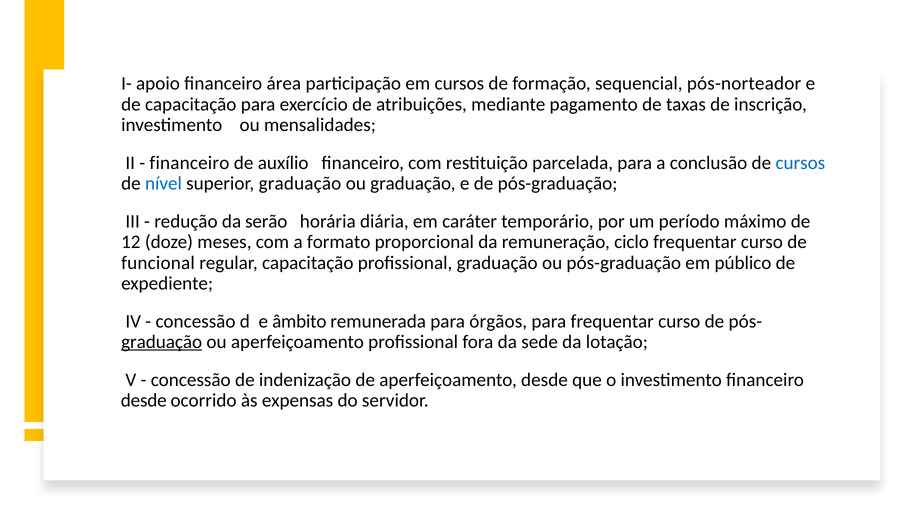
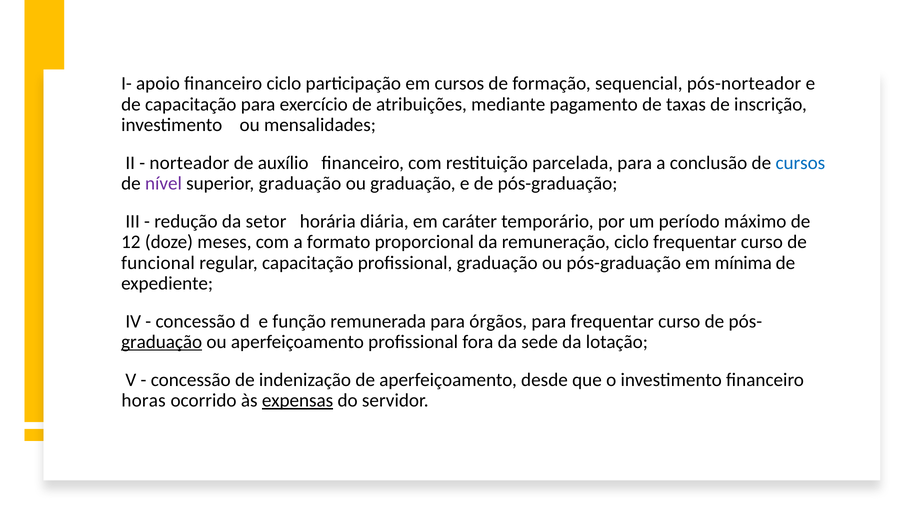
financeiro área: área -> ciclo
financeiro at (189, 163): financeiro -> norteador
nível colour: blue -> purple
serão: serão -> setor
público: público -> mínima
âmbito: âmbito -> função
desde at (144, 401): desde -> horas
expensas underline: none -> present
